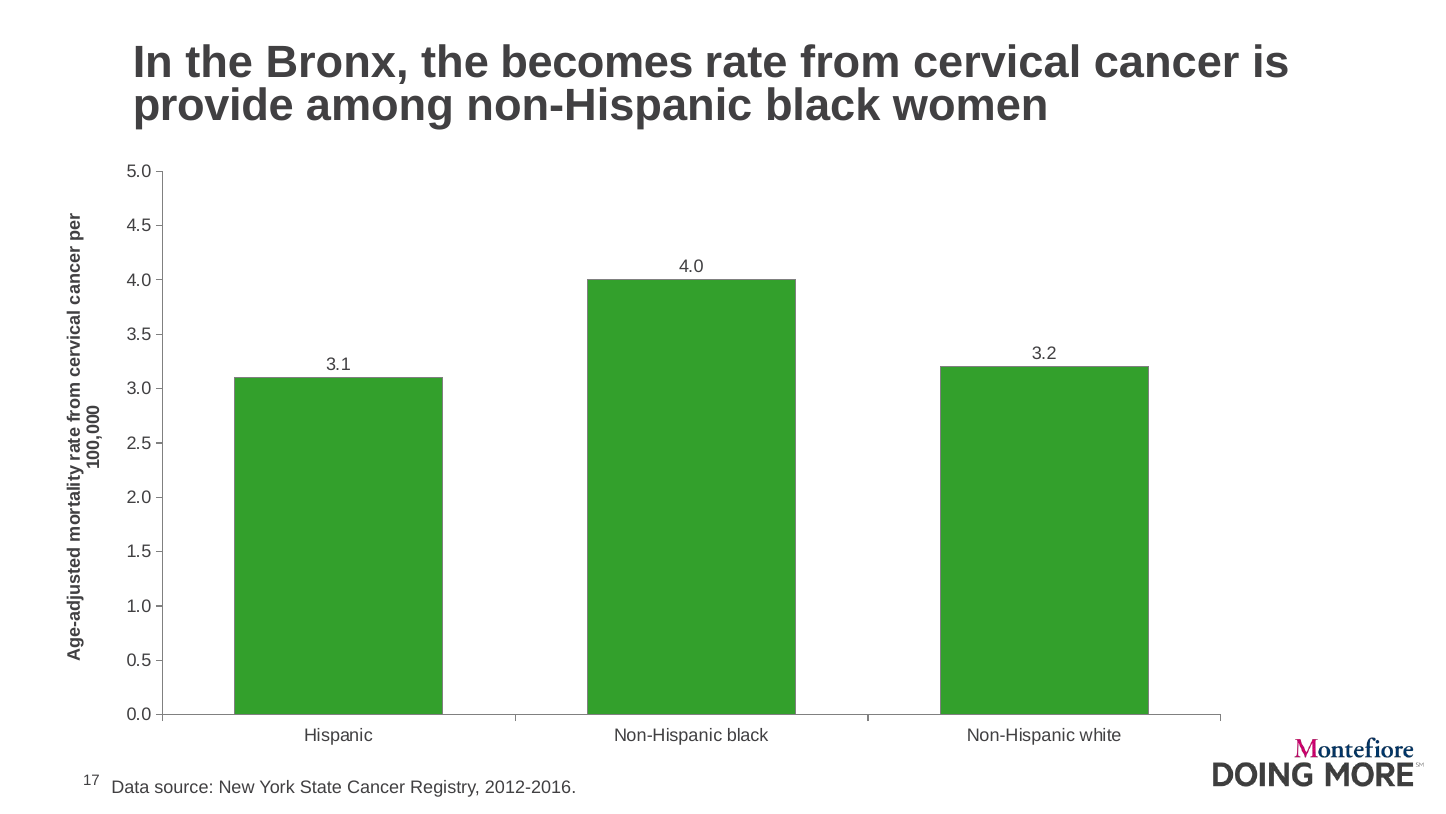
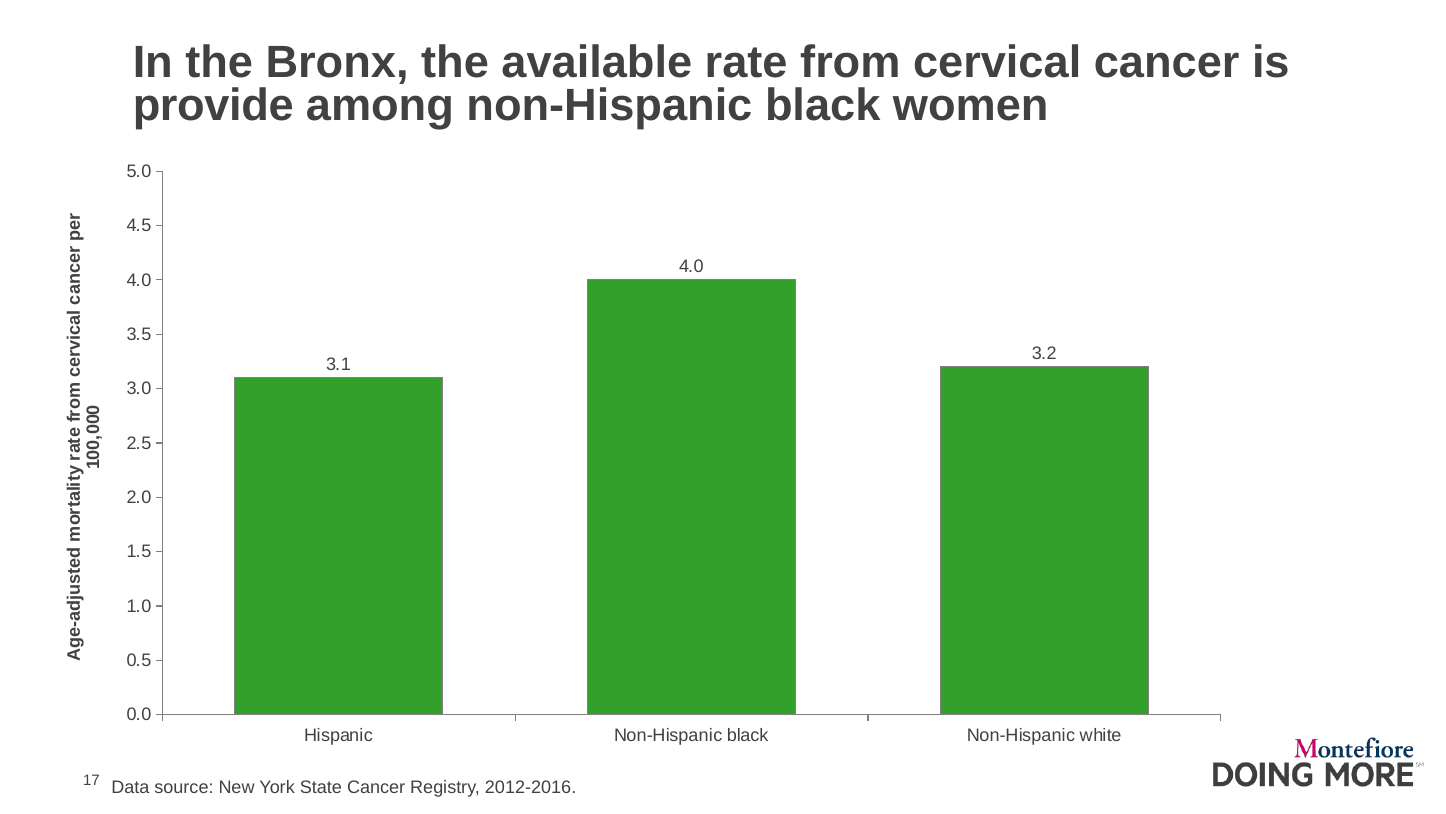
becomes: becomes -> available
